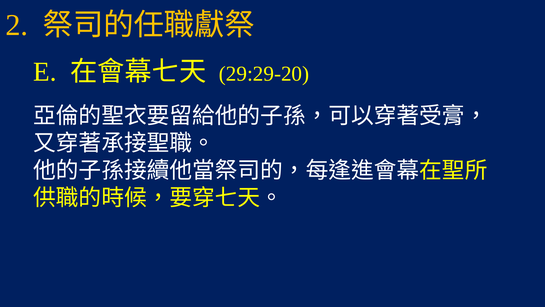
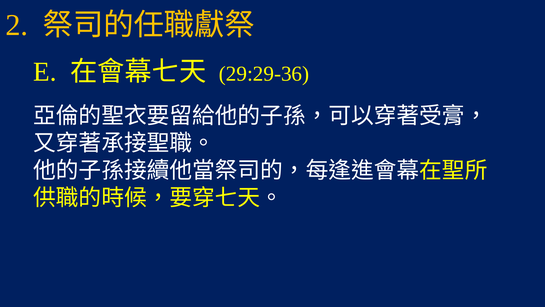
29:29-20: 29:29-20 -> 29:29-36
